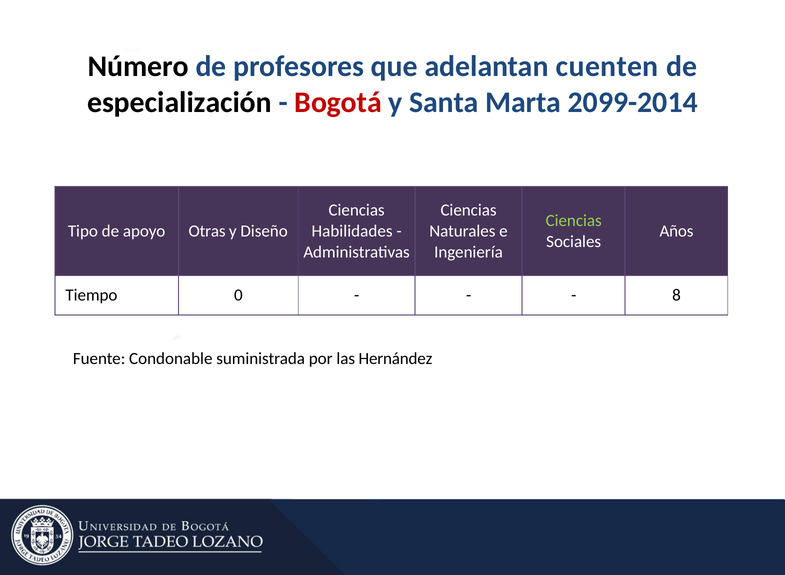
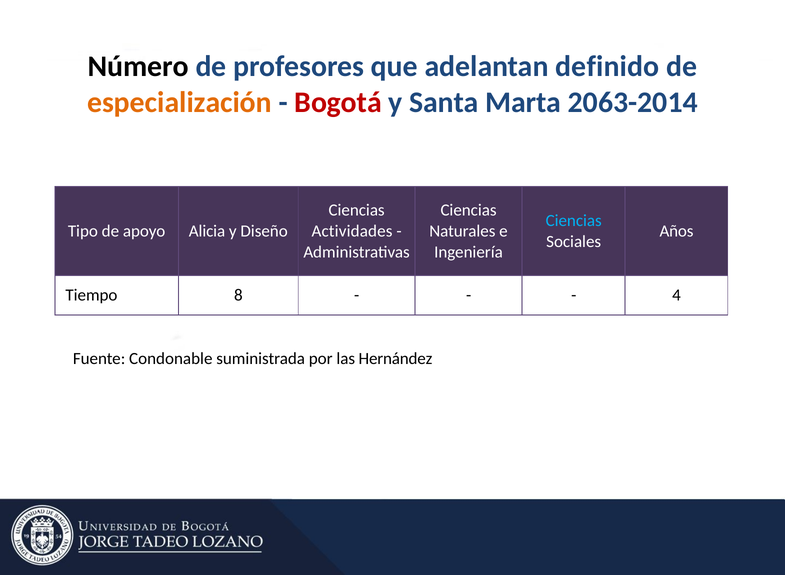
cuenten: cuenten -> definido
especialización colour: black -> orange
2099-2014: 2099-2014 -> 2063-2014
Ciencias at (574, 221) colour: light green -> light blue
Otras: Otras -> Alicia
Habilidades: Habilidades -> Actividades
0: 0 -> 8
8: 8 -> 4
